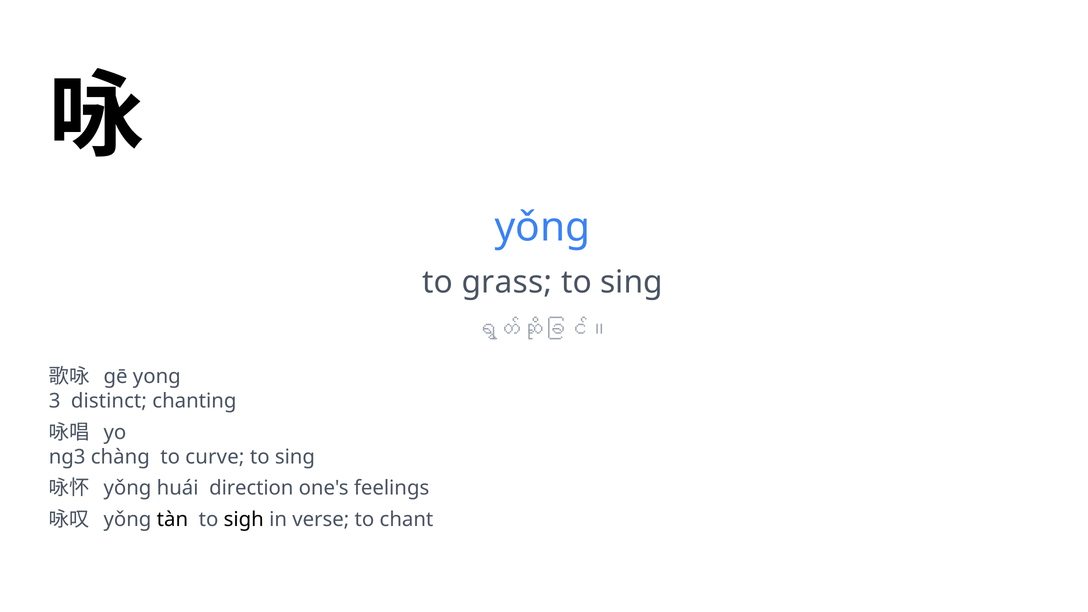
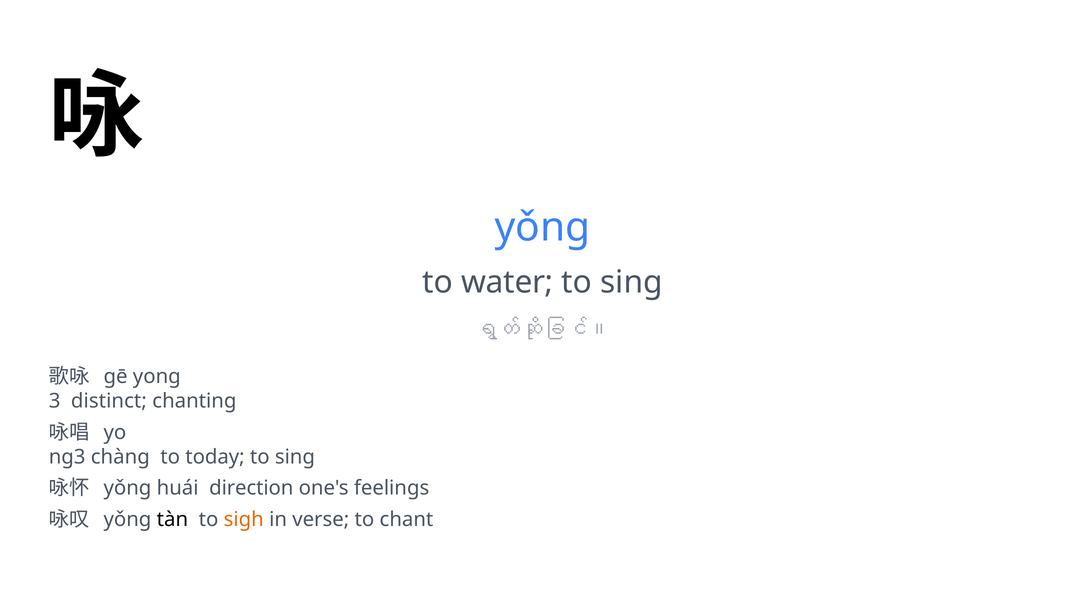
grass: grass -> water
curve: curve -> today
sigh colour: black -> orange
